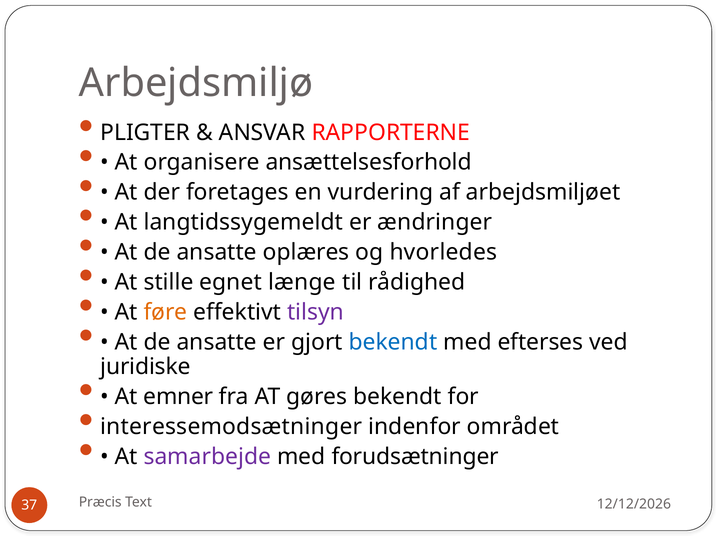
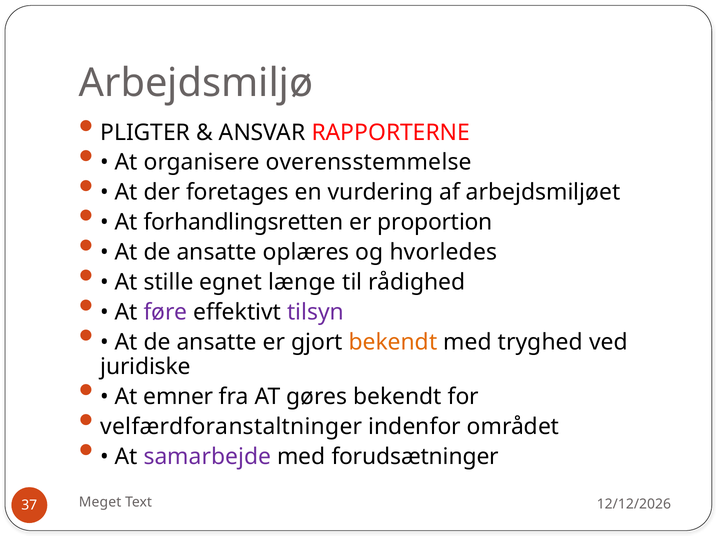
ansættelsesforhold: ansættelsesforhold -> overensstemmelse
langtidssygemeldt: langtidssygemeldt -> forhandlingsretten
ændringer: ændringer -> proportion
føre colour: orange -> purple
bekendt at (393, 342) colour: blue -> orange
efterses: efterses -> tryghed
interessemodsætninger: interessemodsætninger -> velfærdforanstaltninger
Præcis: Præcis -> Meget
